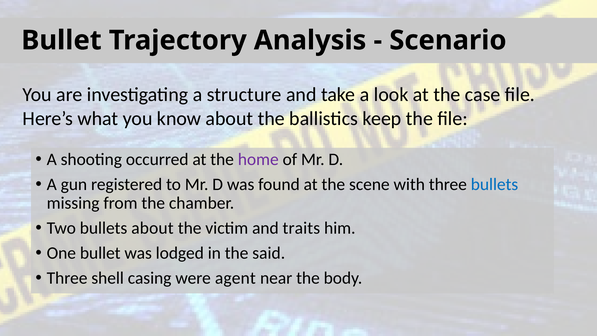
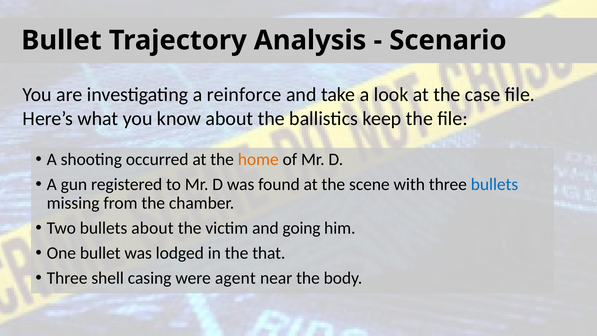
structure: structure -> reinforce
home colour: purple -> orange
traits: traits -> going
said: said -> that
